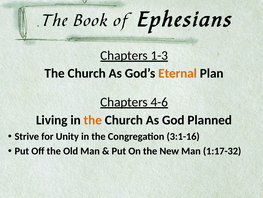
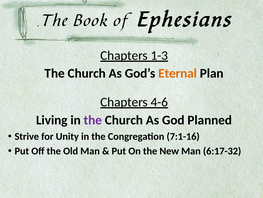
the at (93, 120) colour: orange -> purple
3:1-16: 3:1-16 -> 7:1-16
1:17-32: 1:17-32 -> 6:17-32
